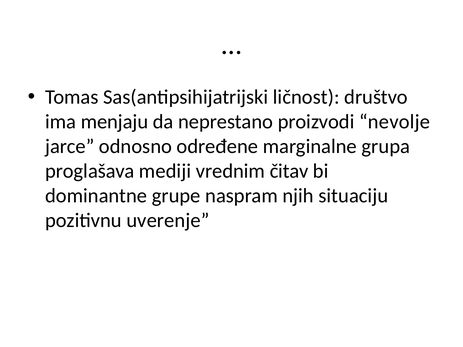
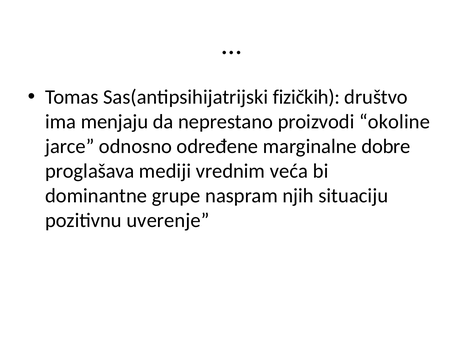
ličnost: ličnost -> fizičkih
nevolje: nevolje -> okoline
grupa: grupa -> dobre
čitav: čitav -> veća
